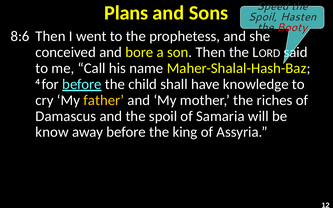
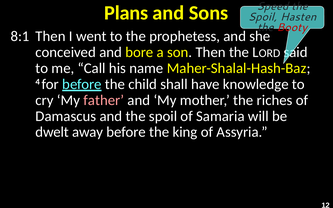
8:6: 8:6 -> 8:1
father colour: yellow -> pink
know: know -> dwelt
